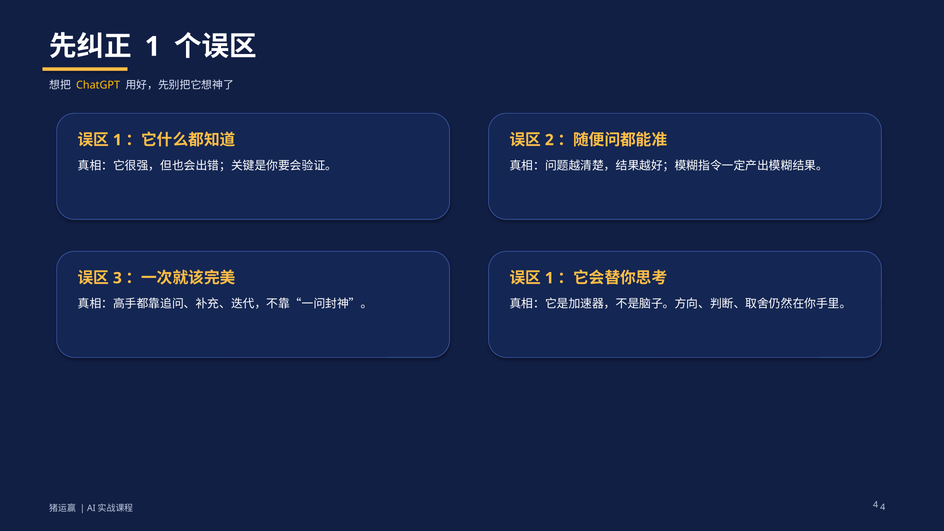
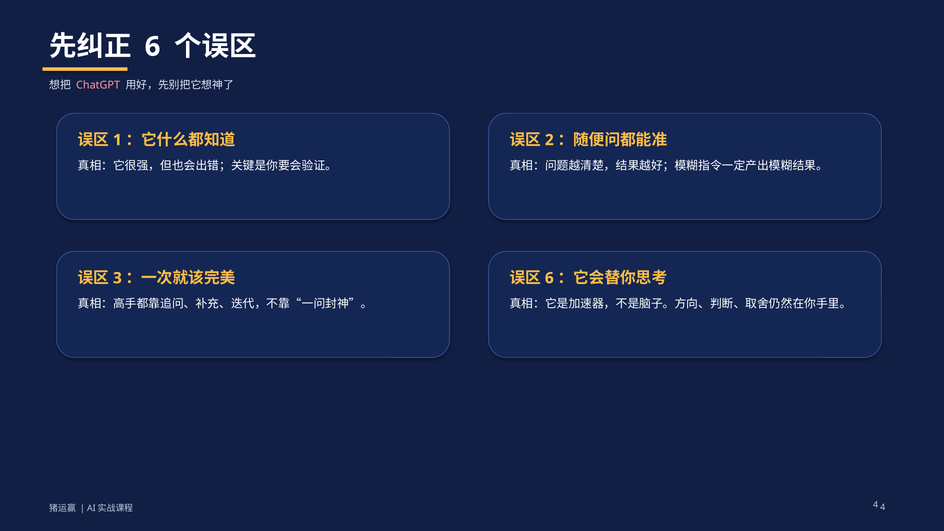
1 at (153, 47): 1 -> 6
ChatGPT colour: yellow -> pink
1 at (549, 278): 1 -> 6
